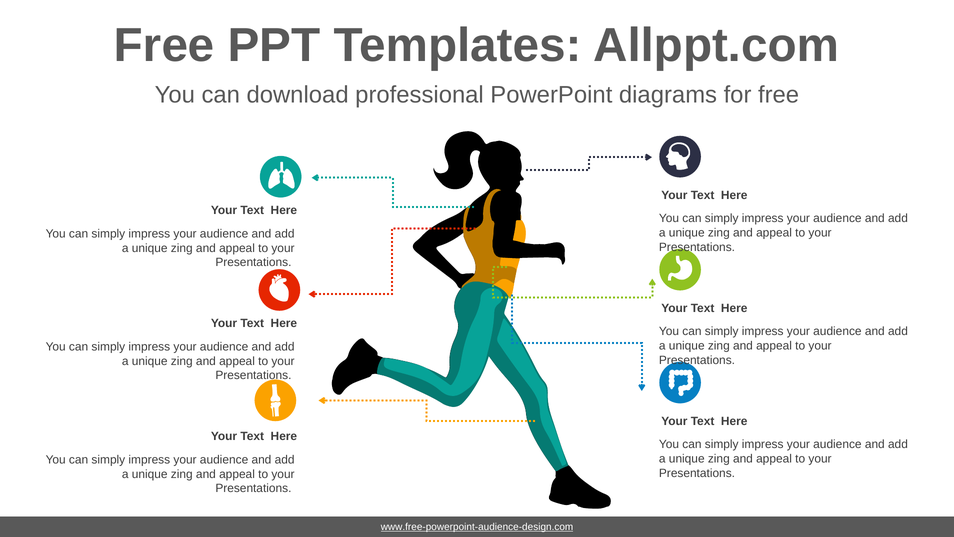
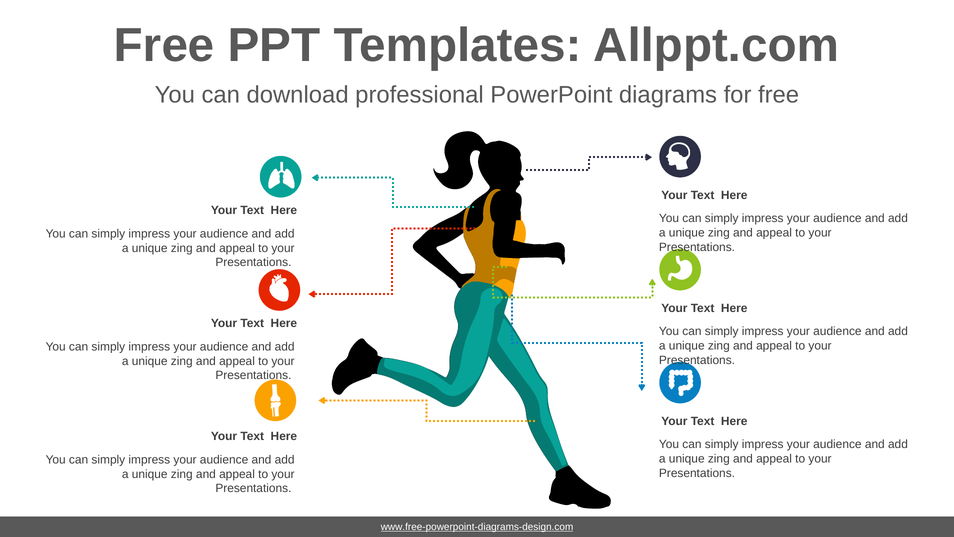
www.free-powerpoint-audience-design.com: www.free-powerpoint-audience-design.com -> www.free-powerpoint-diagrams-design.com
